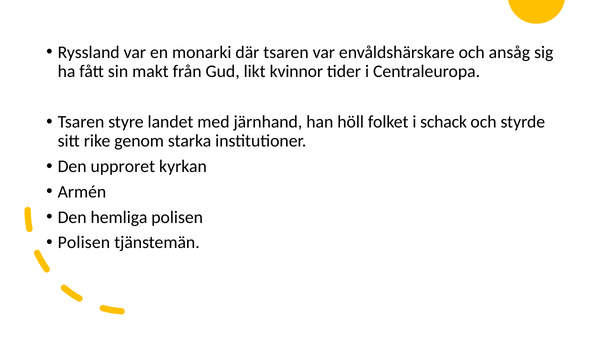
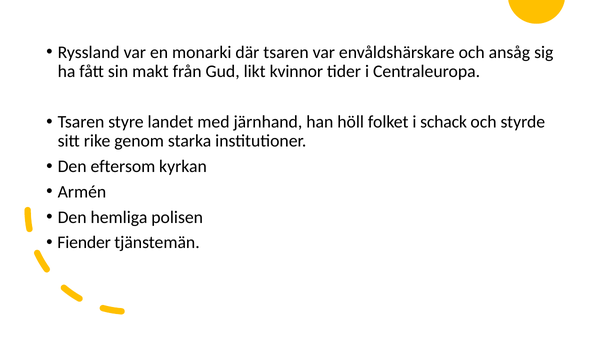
upproret: upproret -> eftersom
Polisen at (84, 243): Polisen -> Fiender
